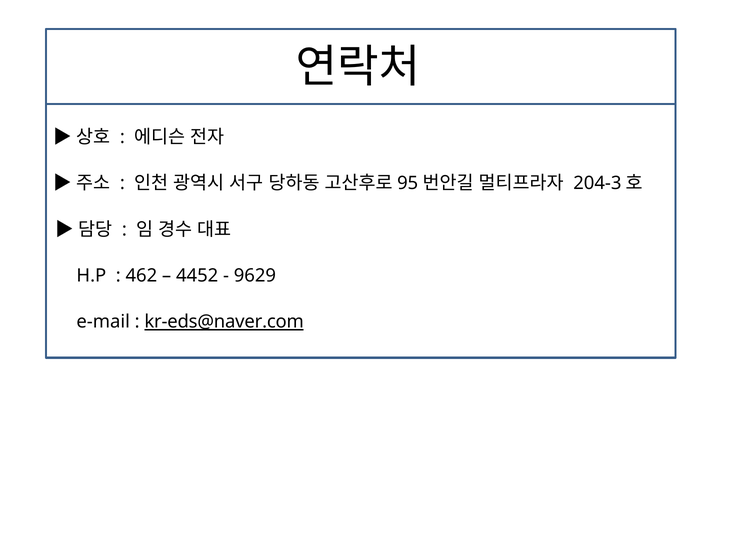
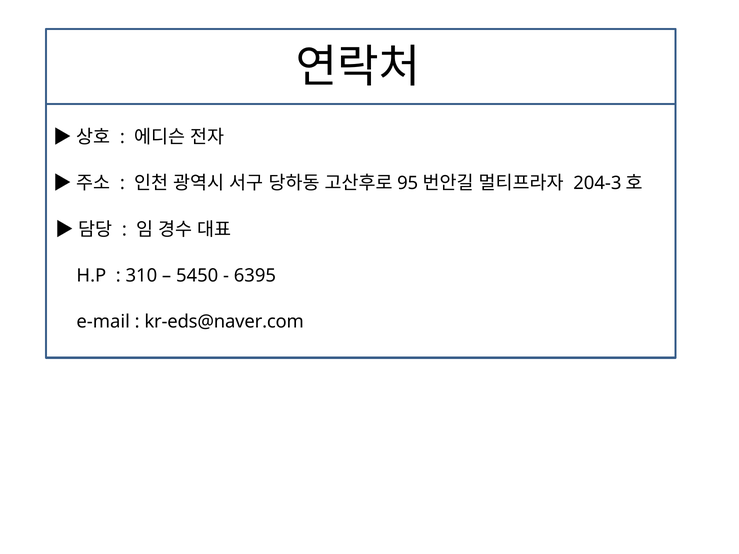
462: 462 -> 310
4452: 4452 -> 5450
9629: 9629 -> 6395
kr-eds@naver.com underline: present -> none
